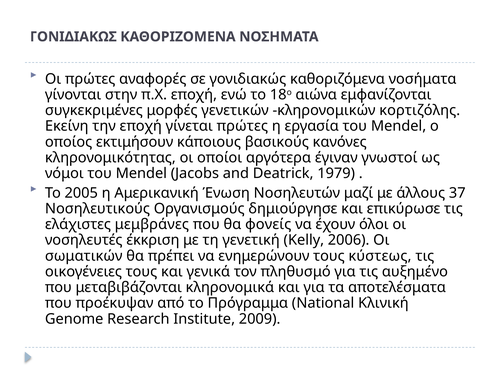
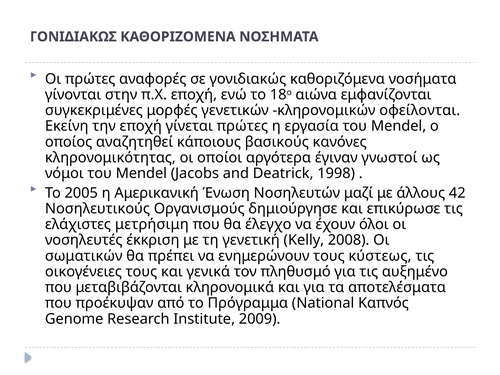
κορτιζόλης: κορτιζόλης -> οφείλονται
εκτιμήσουν: εκτιμήσουν -> αναζητηθεί
1979: 1979 -> 1998
37: 37 -> 42
μεμβράνες: μεμβράνες -> μετρήσιμη
φονείς: φονείς -> έλεγχο
2006: 2006 -> 2008
Κλινική: Κλινική -> Καπνός
